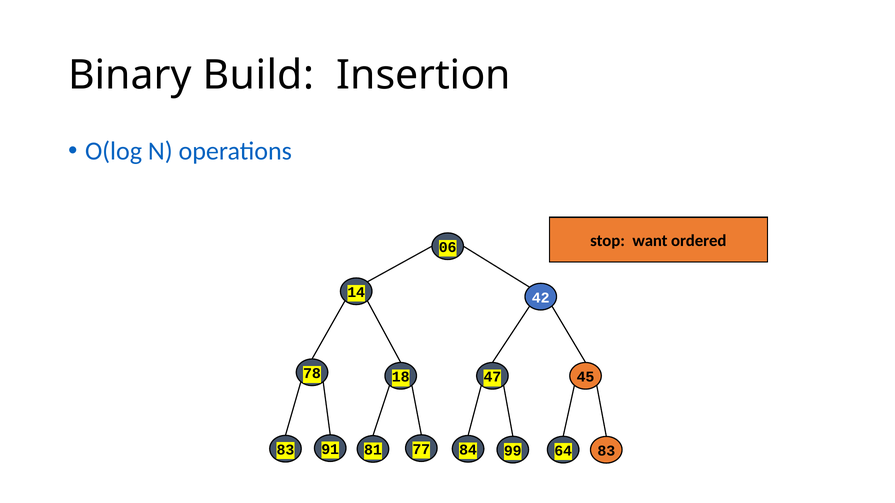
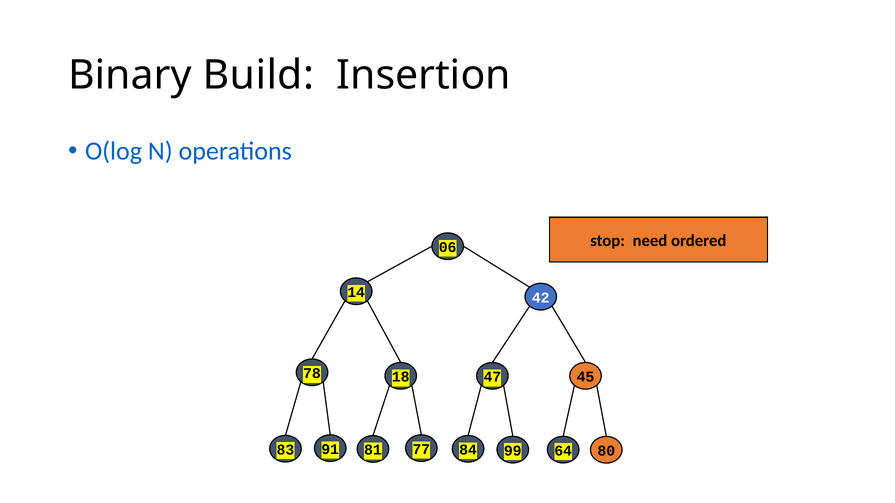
want: want -> need
83 83: 83 -> 80
